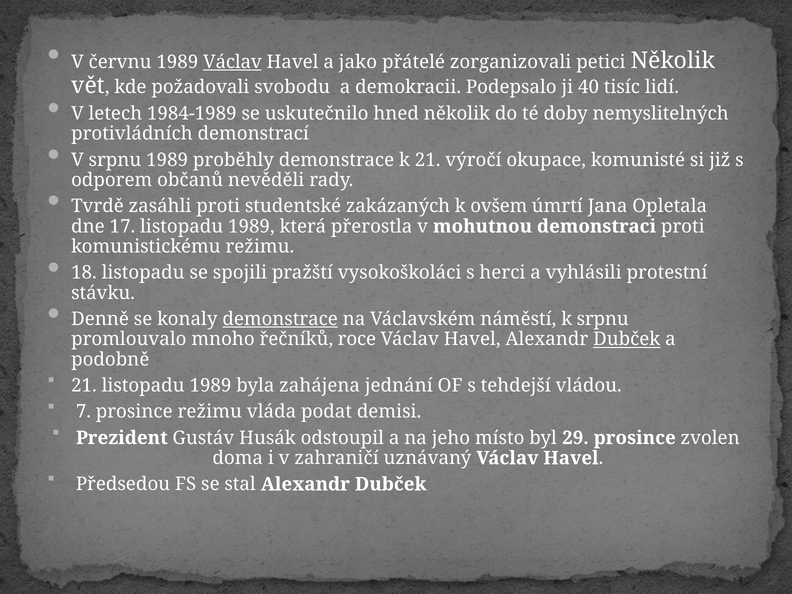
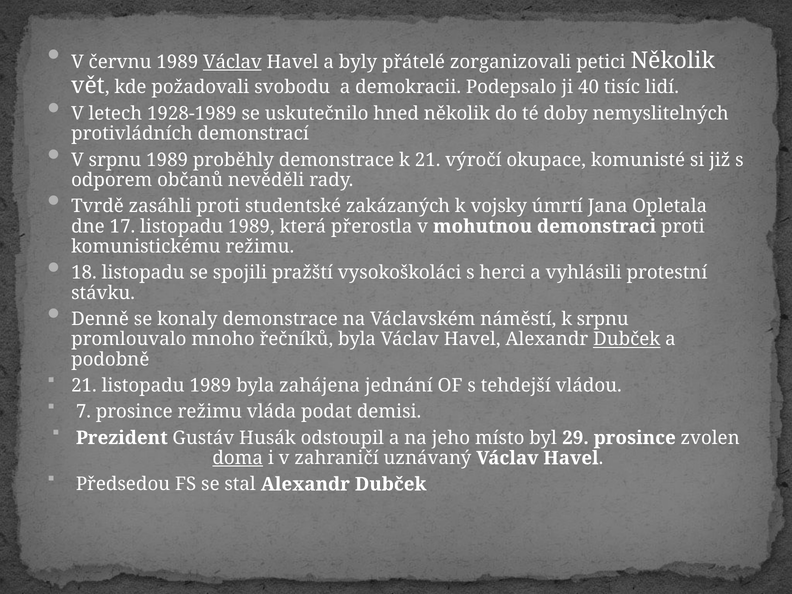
jako: jako -> byly
1984-1989: 1984-1989 -> 1928-1989
ovšem: ovšem -> vojsky
demonstrace at (280, 319) underline: present -> none
řečníků roce: roce -> byla
doma underline: none -> present
